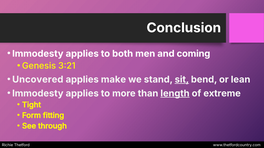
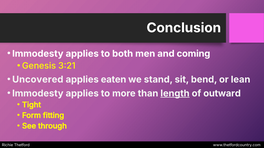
make: make -> eaten
sit underline: present -> none
extreme: extreme -> outward
